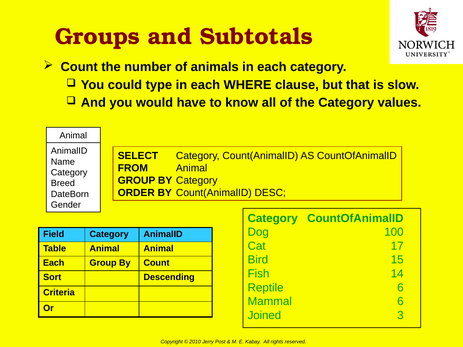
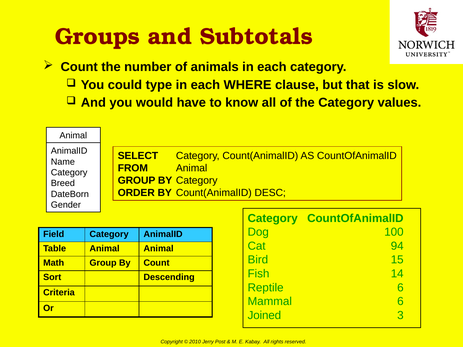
17: 17 -> 94
Each at (54, 263): Each -> Math
